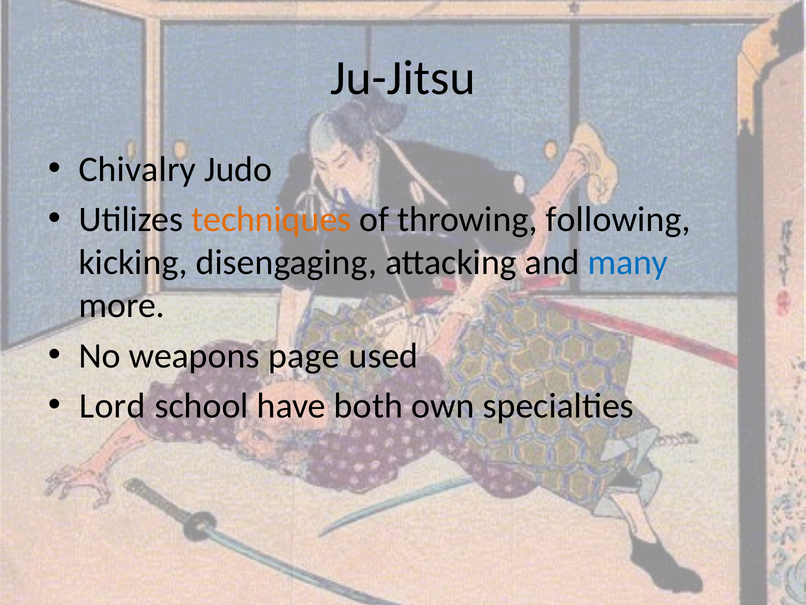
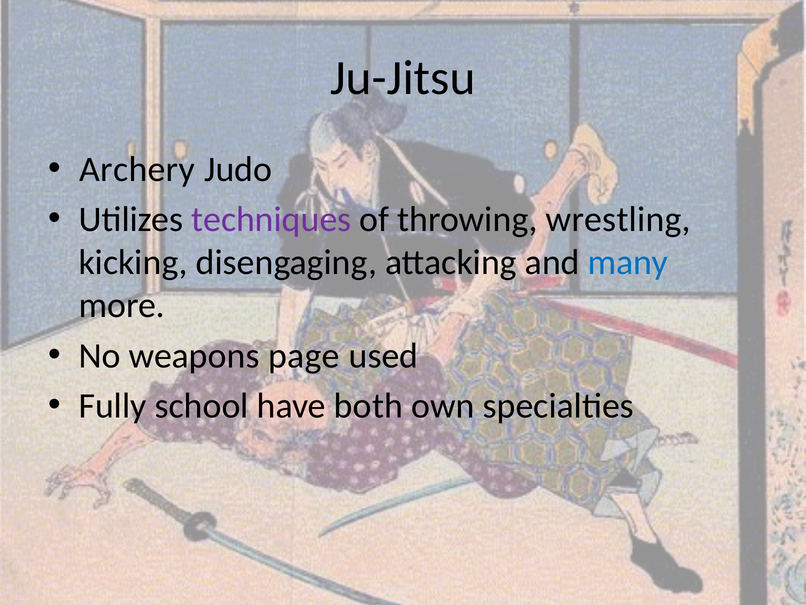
Chivalry: Chivalry -> Archery
techniques colour: orange -> purple
following: following -> wrestling
Lord: Lord -> Fully
